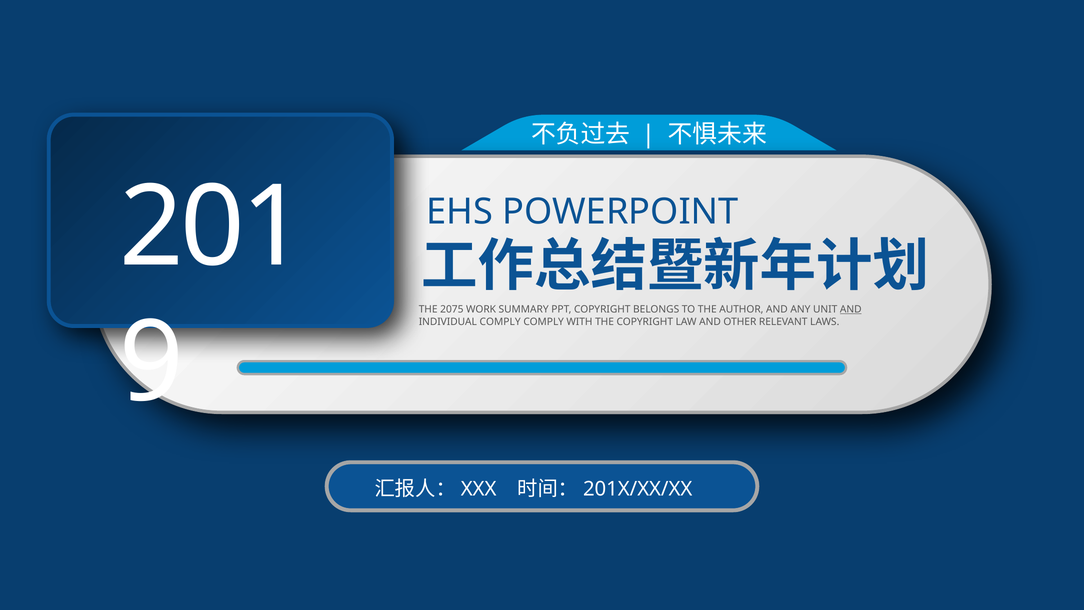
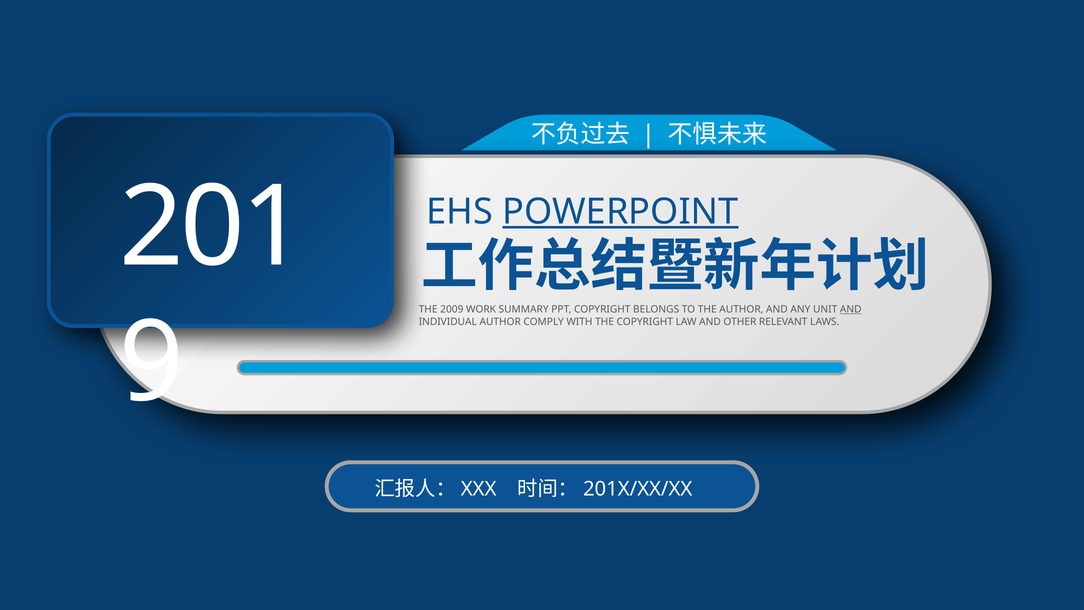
POWERPOINT underline: none -> present
2075: 2075 -> 2009
INDIVIDUAL COMPLY: COMPLY -> AUTHOR
